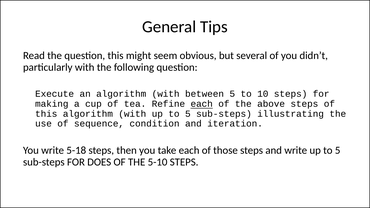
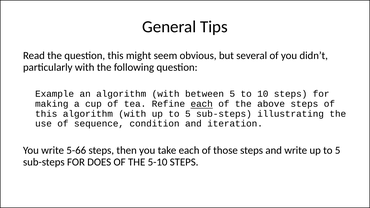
Execute: Execute -> Example
5-18: 5-18 -> 5-66
